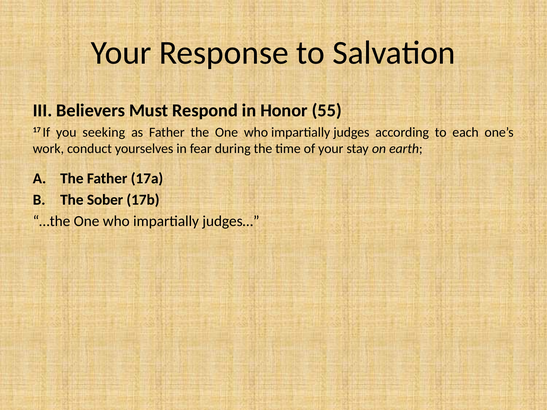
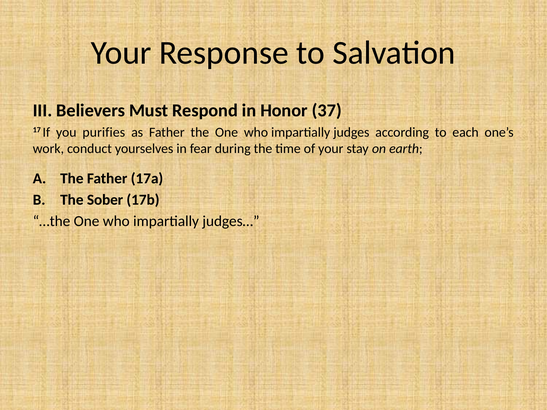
55: 55 -> 37
seeking: seeking -> purifies
